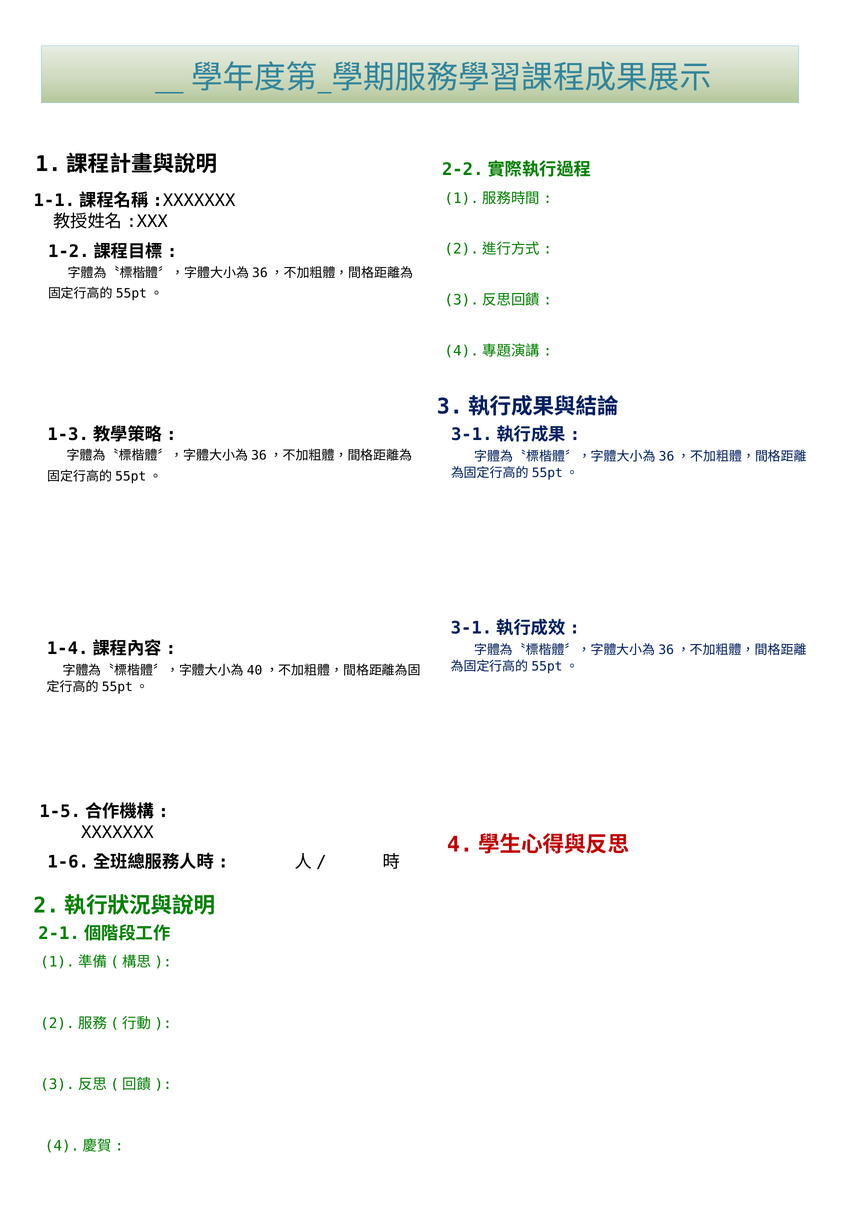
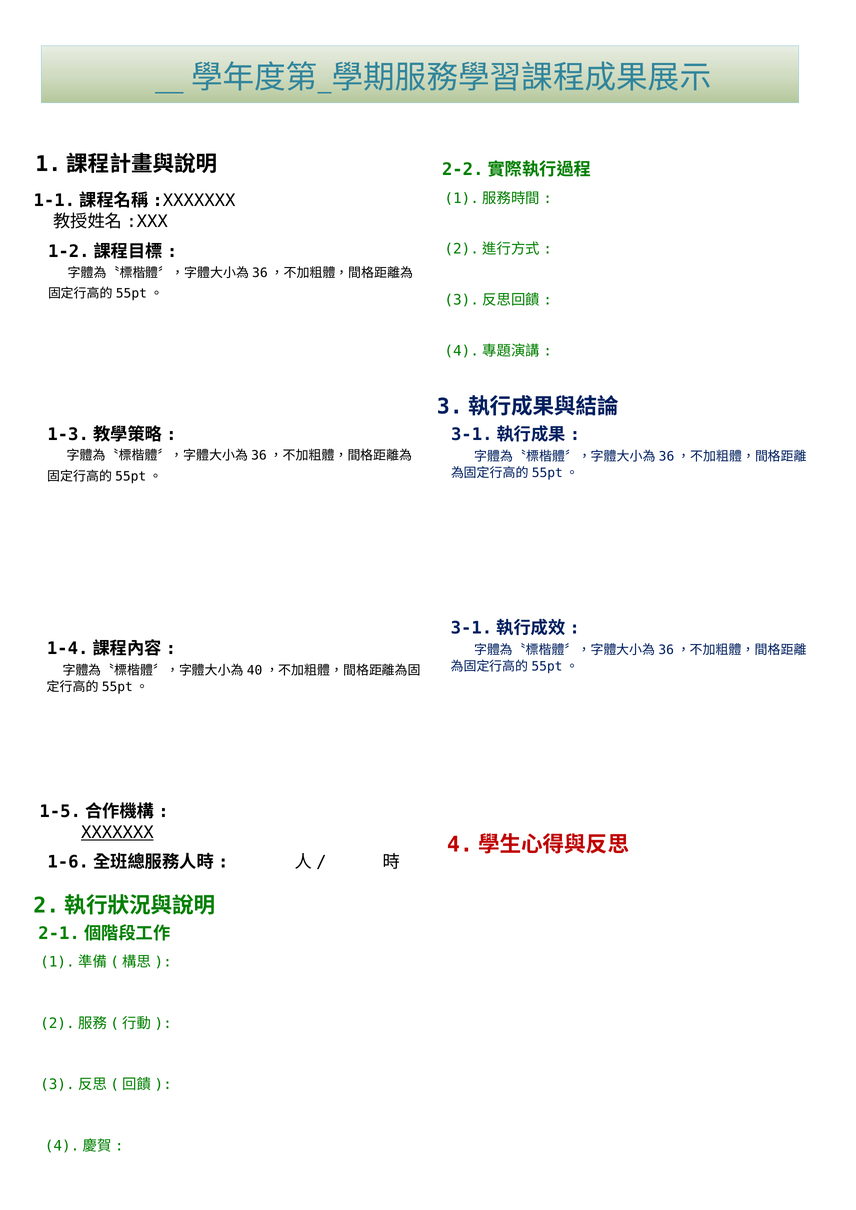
XXXXXXX underline: none -> present
